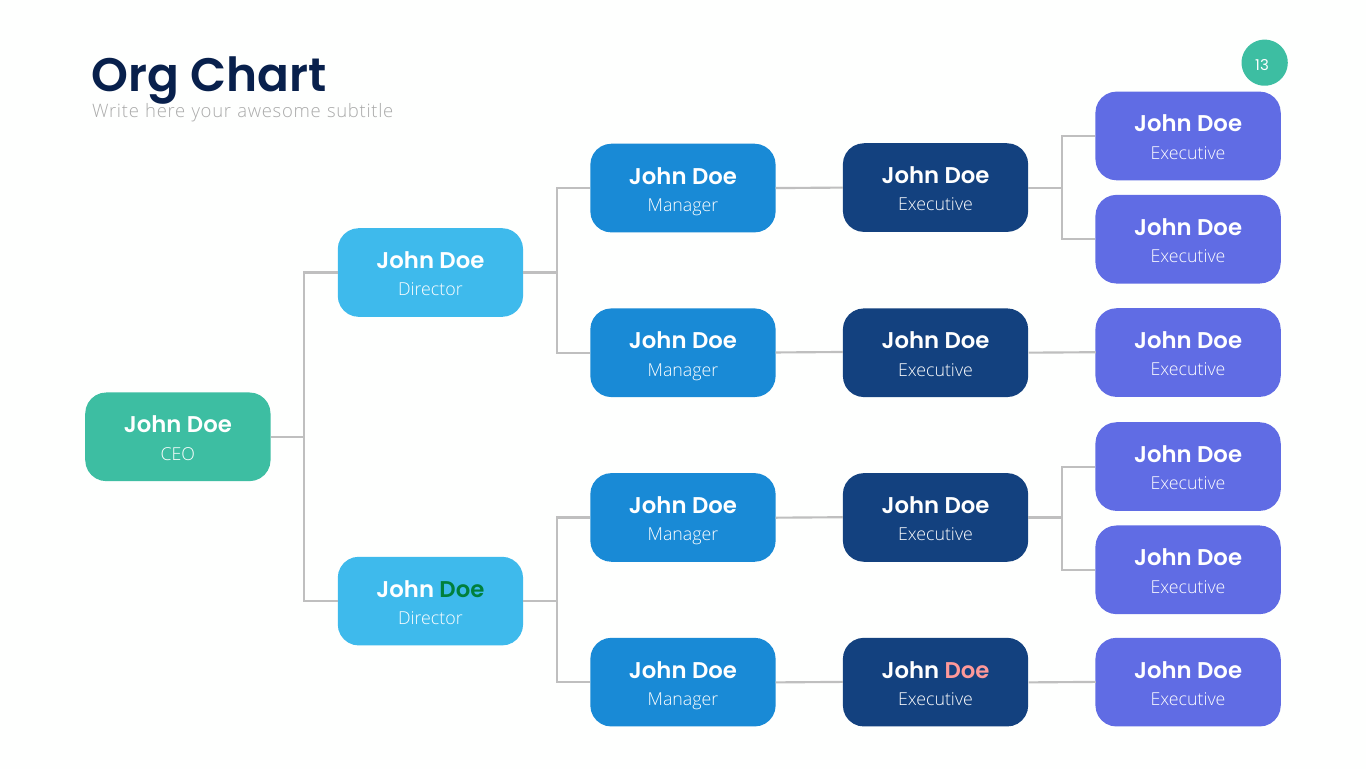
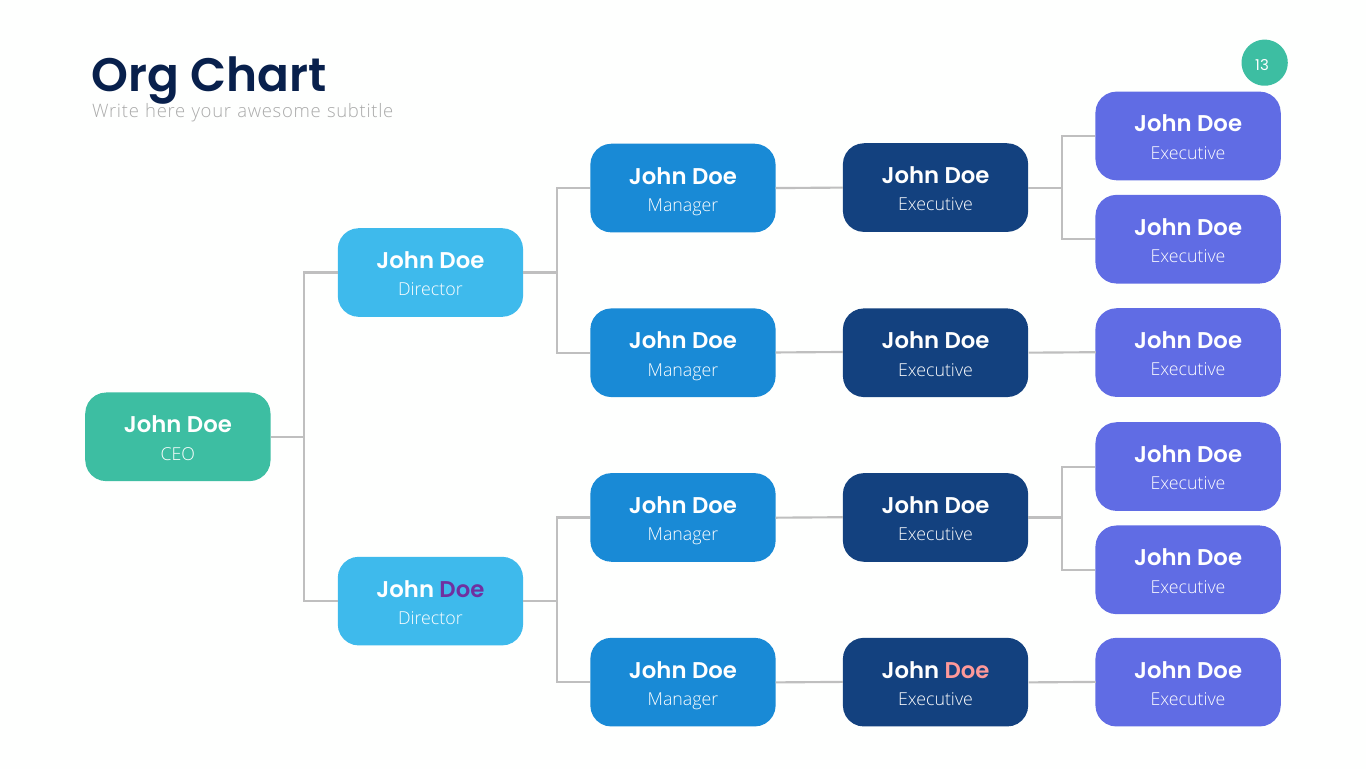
Doe at (462, 589) colour: green -> purple
